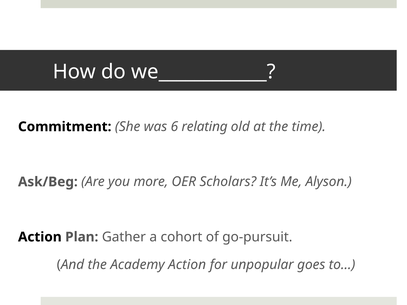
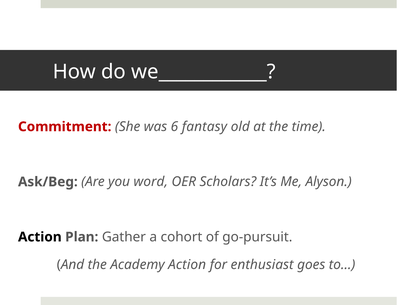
Commitment colour: black -> red
relating: relating -> fantasy
more: more -> word
unpopular: unpopular -> enthusiast
